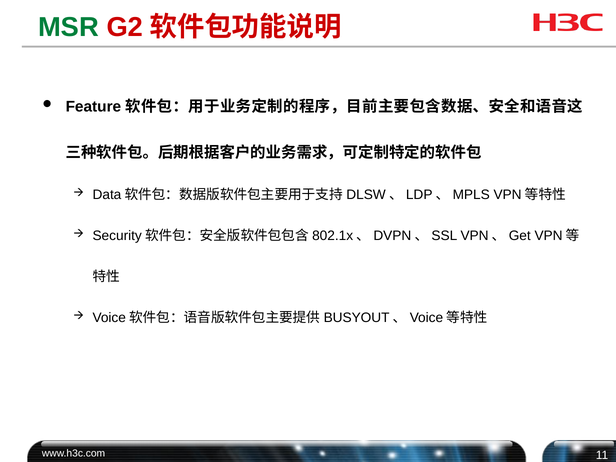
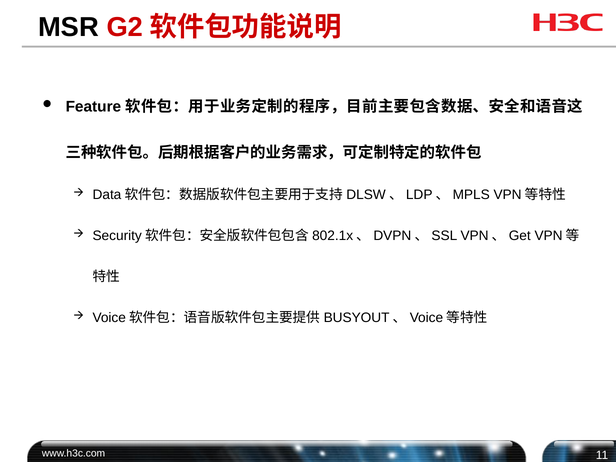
MSR colour: green -> black
